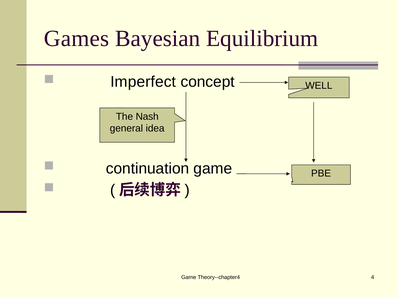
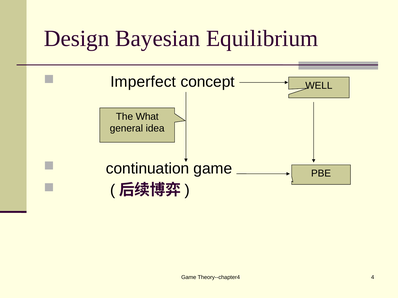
Games: Games -> Design
Nash: Nash -> What
